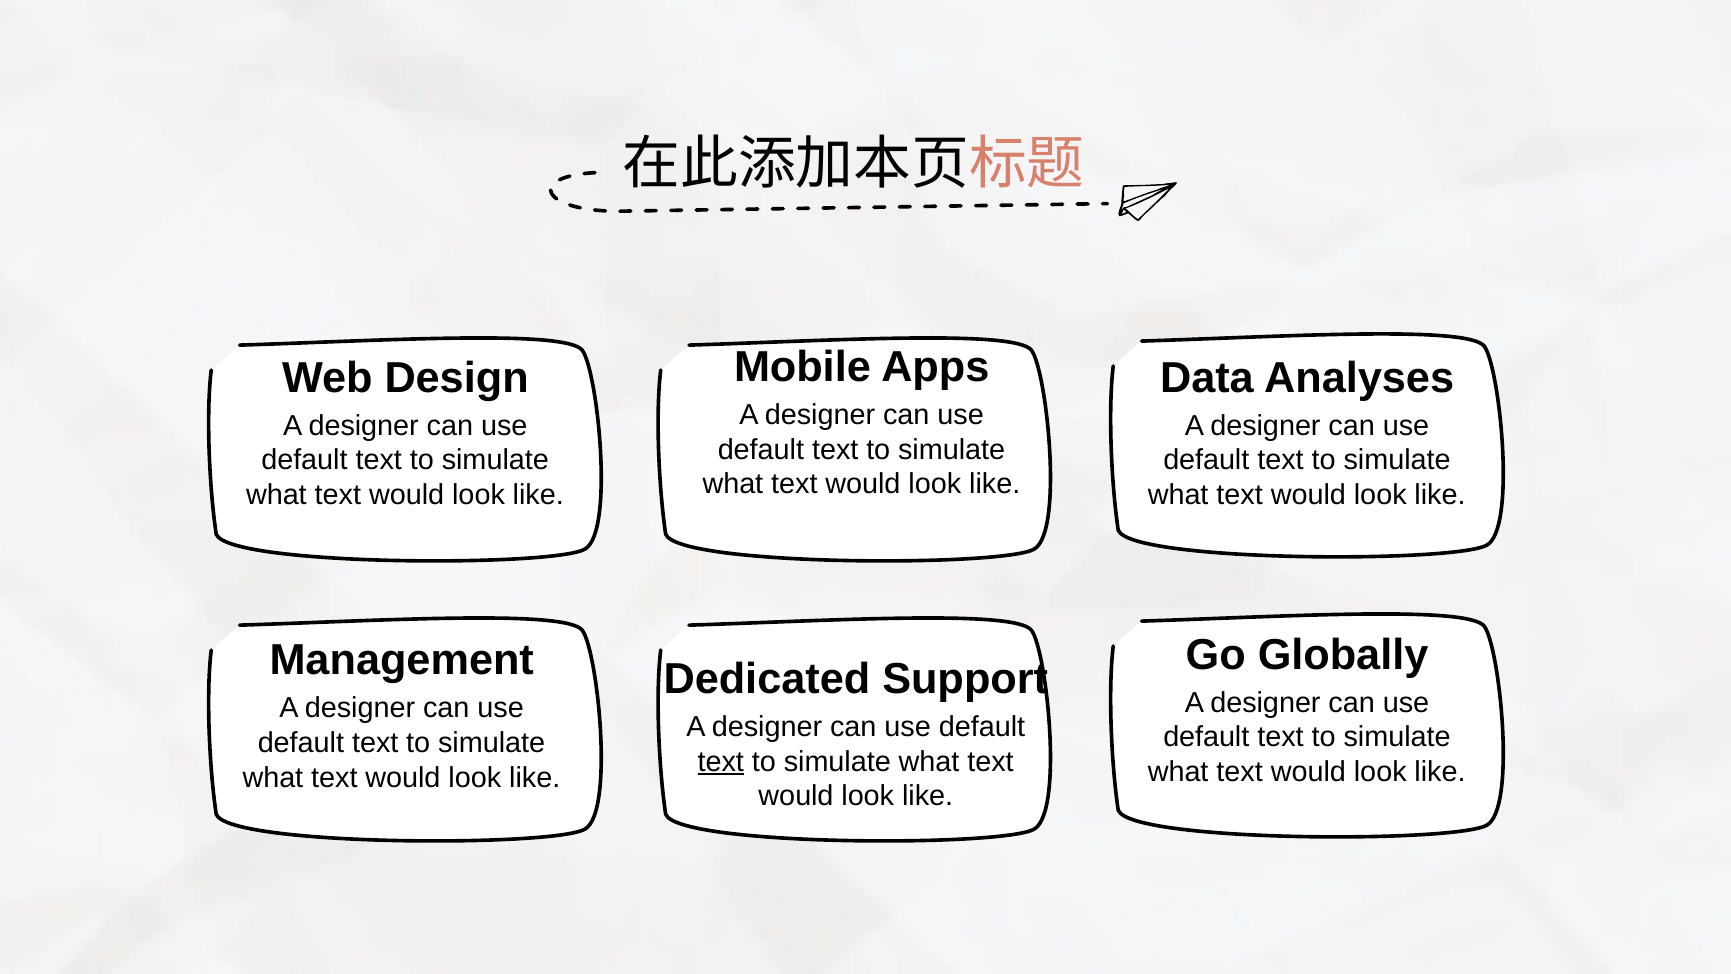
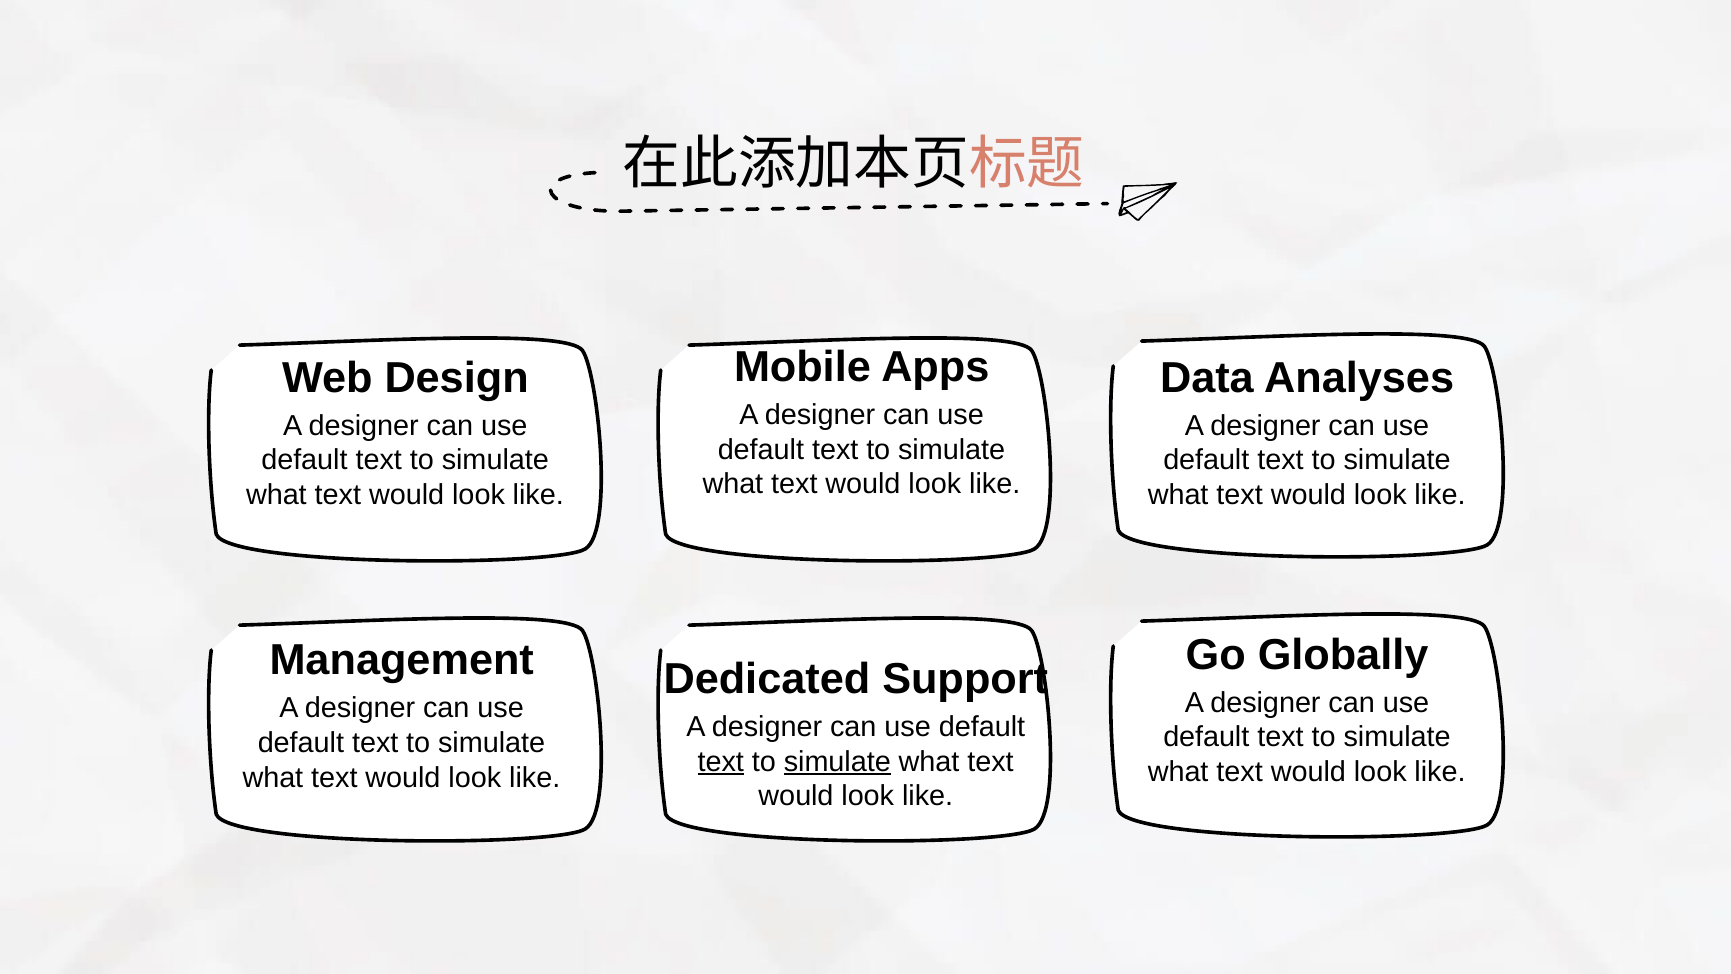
simulate at (837, 762) underline: none -> present
